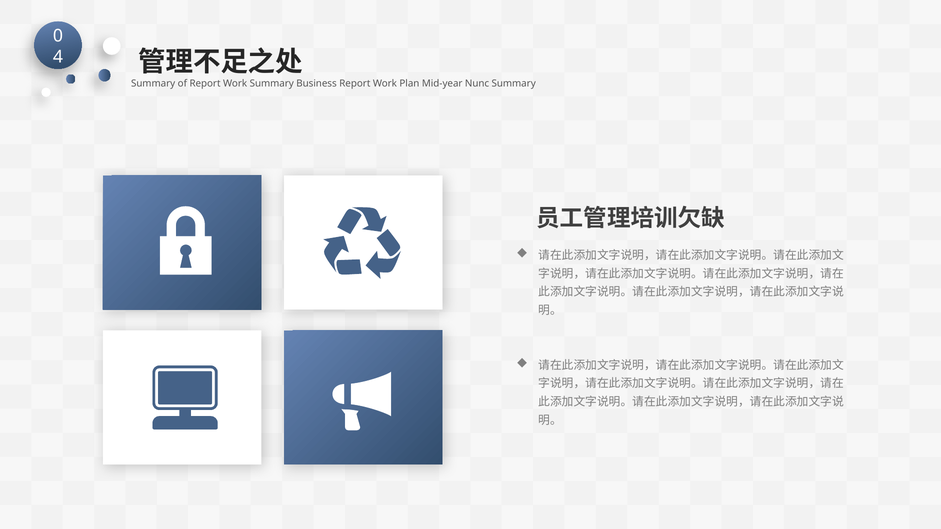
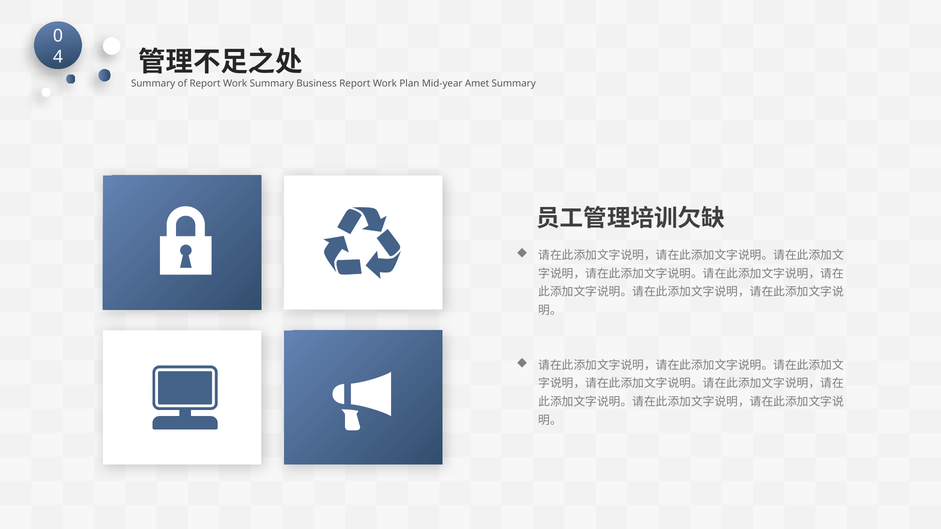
Nunc: Nunc -> Amet
